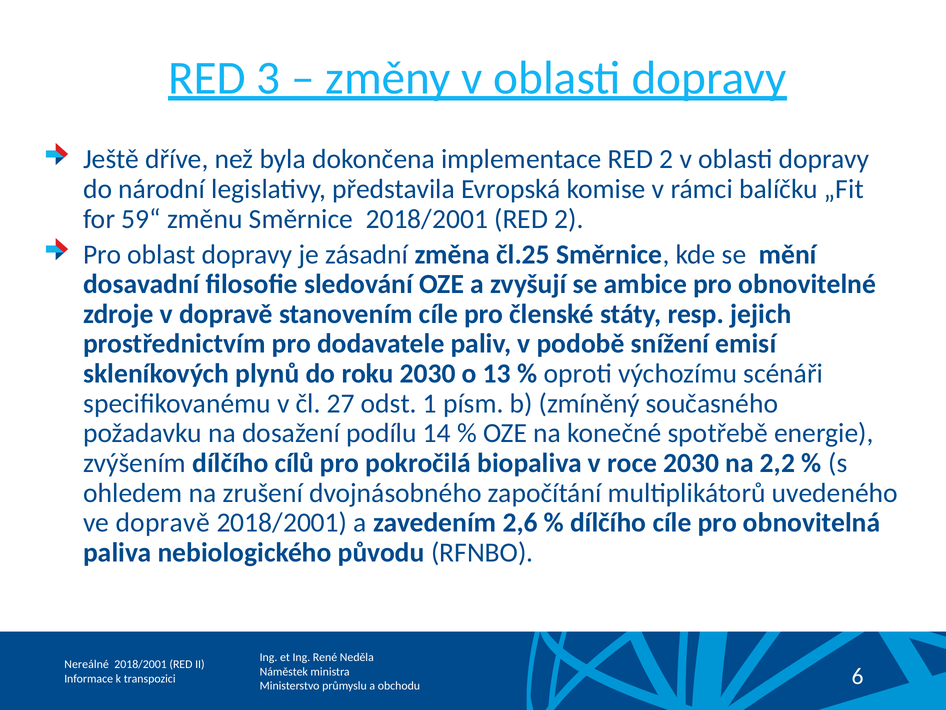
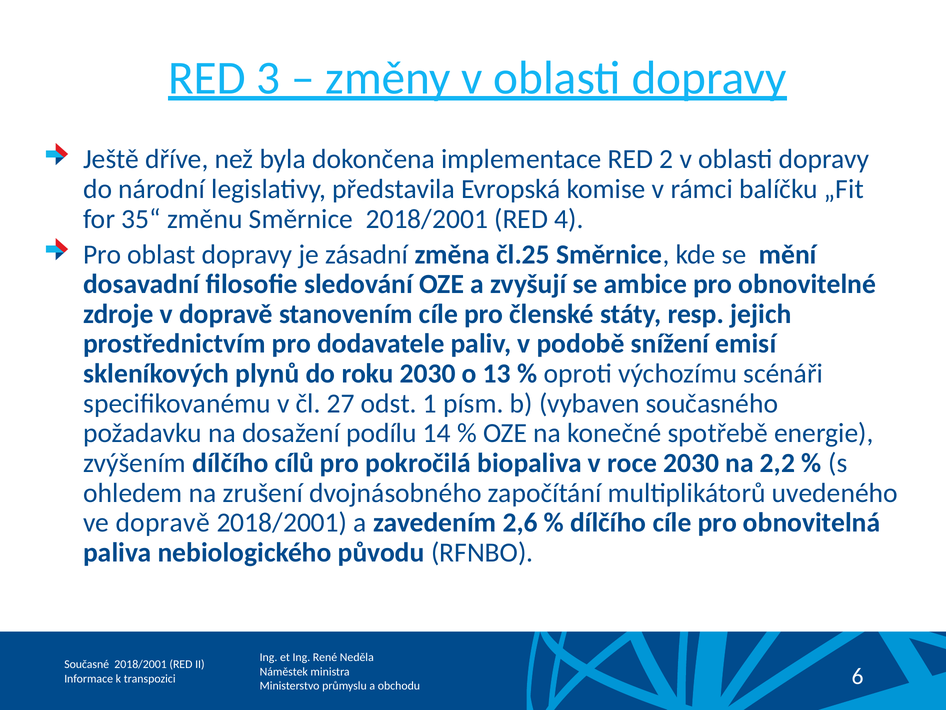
59“: 59“ -> 35“
2018/2001 RED 2: 2 -> 4
zmíněný: zmíněný -> vybaven
Nereálné: Nereálné -> Současné
